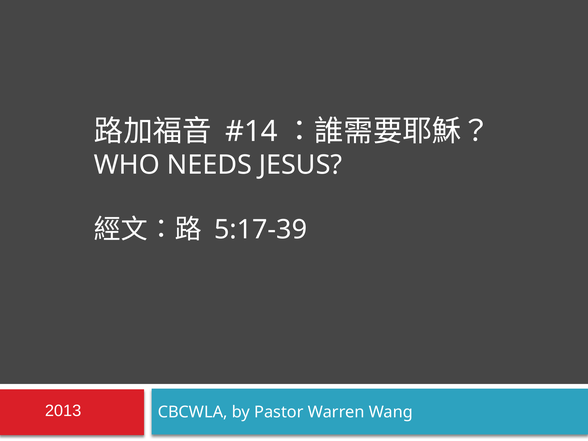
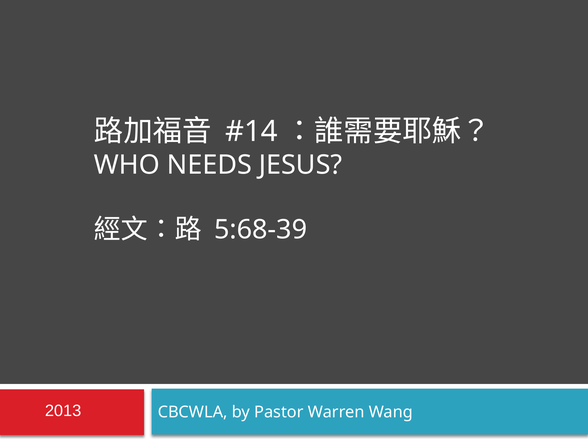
5:17-39: 5:17-39 -> 5:68-39
